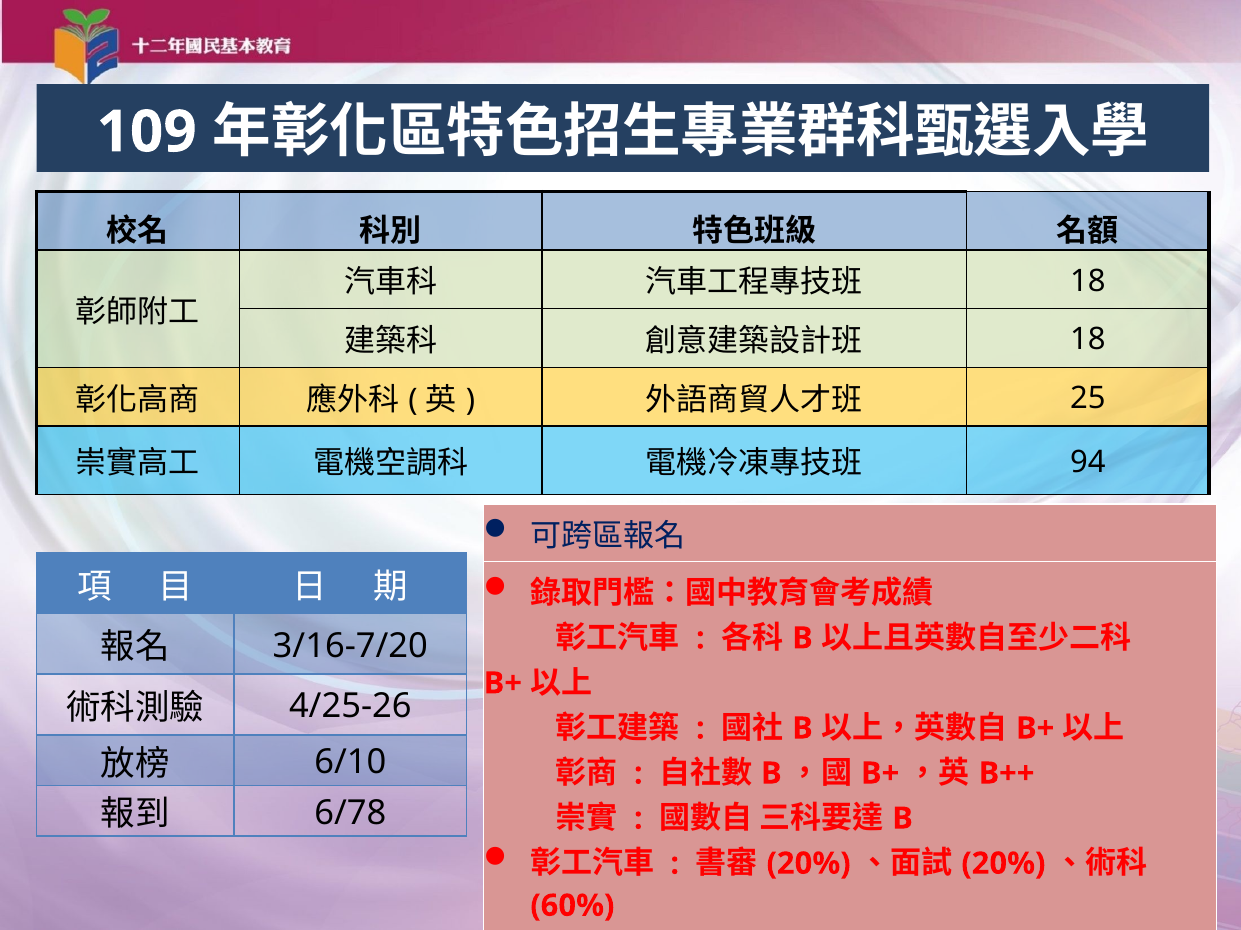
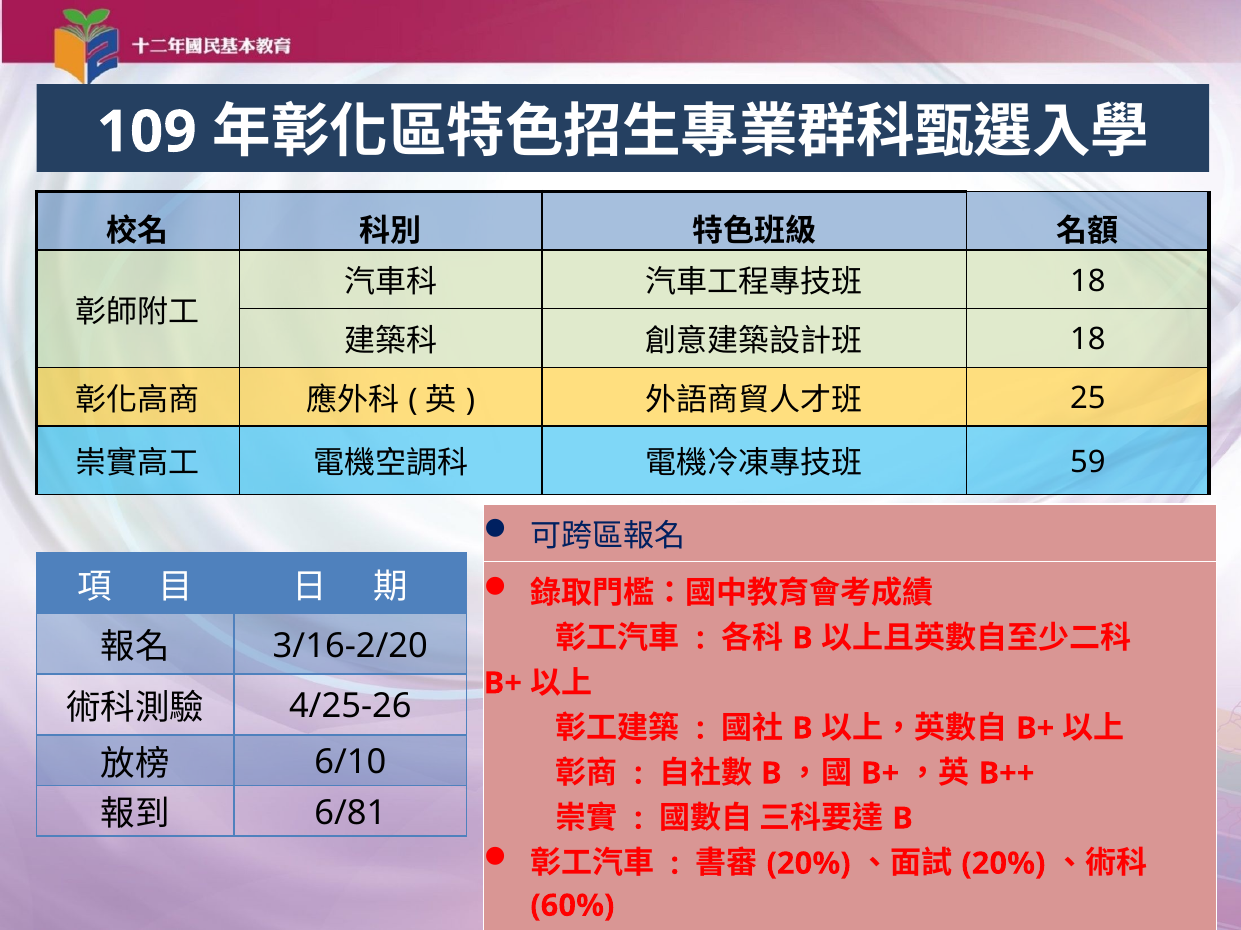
94: 94 -> 59
3/16-7/20: 3/16-7/20 -> 3/16-2/20
6/78: 6/78 -> 6/81
